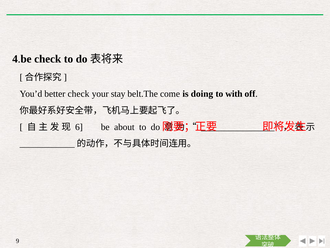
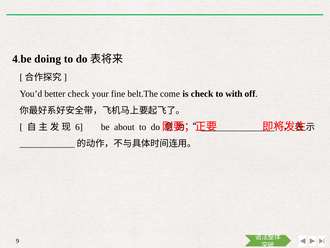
4.be check: check -> doing
stay: stay -> fine
is doing: doing -> check
